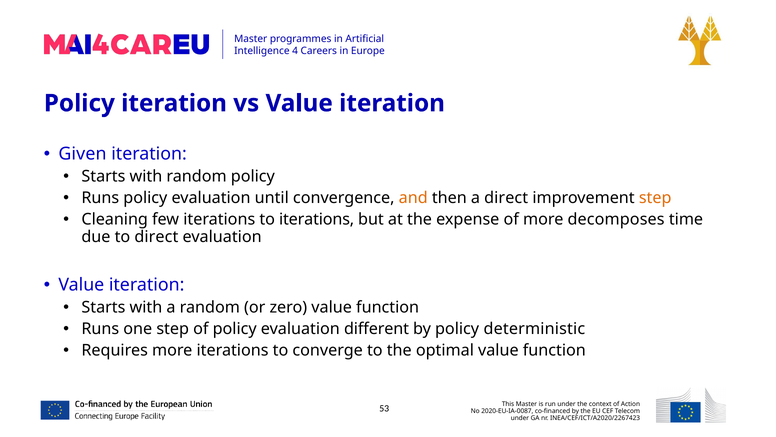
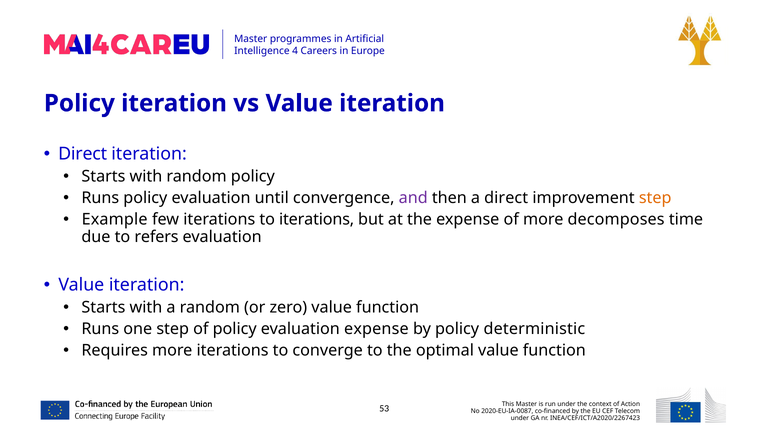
Given at (82, 154): Given -> Direct
and colour: orange -> purple
Cleaning: Cleaning -> Example
to direct: direct -> refers
evaluation different: different -> expense
